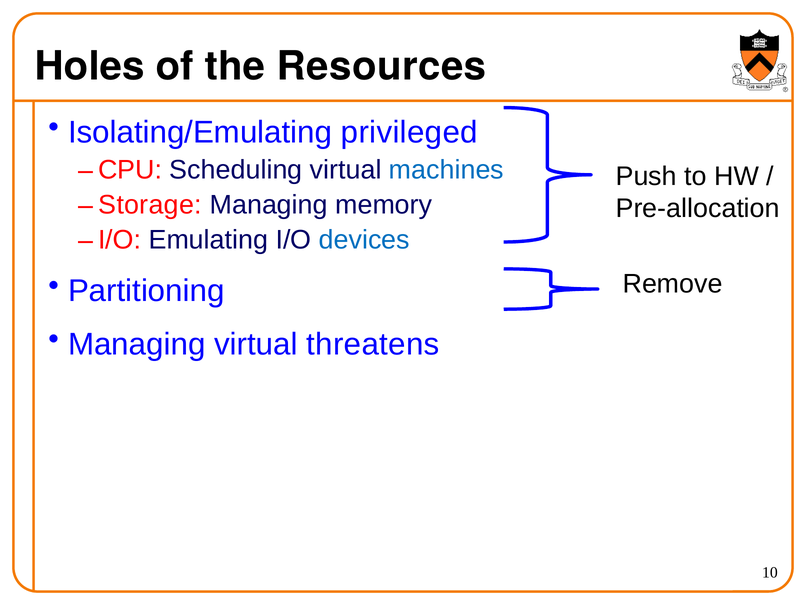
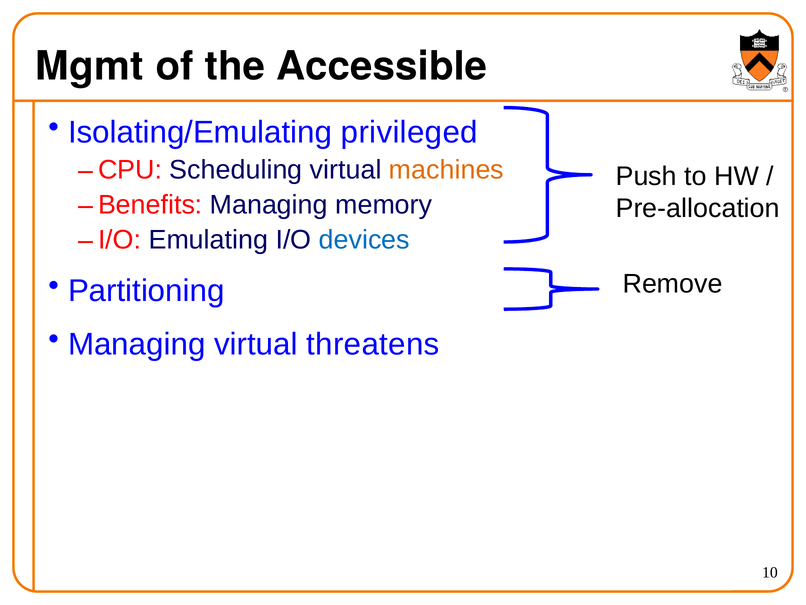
Holes: Holes -> Mgmt
Resources: Resources -> Accessible
machines colour: blue -> orange
Storage: Storage -> Benefits
